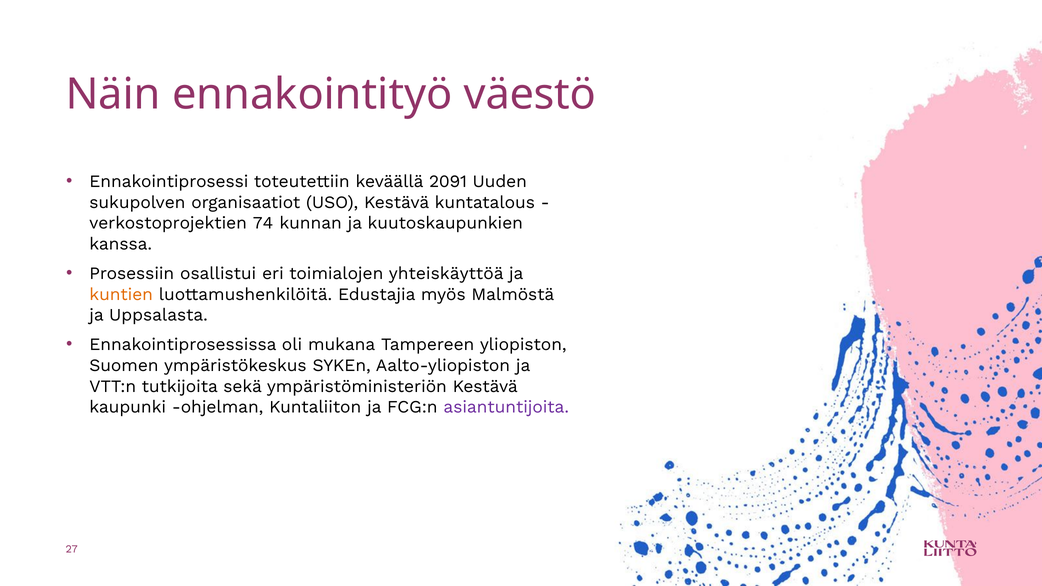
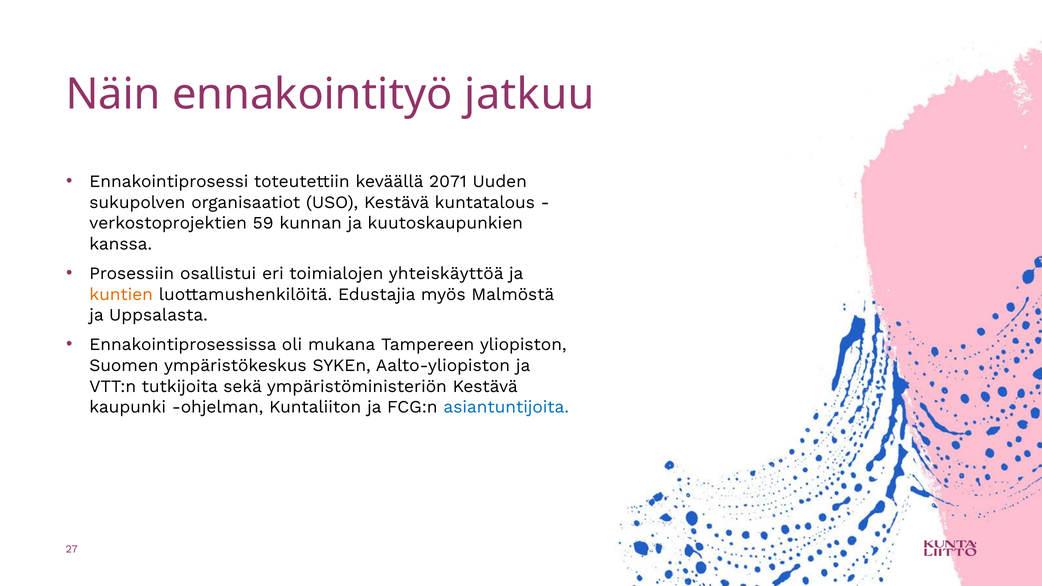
väestö: väestö -> jatkuu
2091: 2091 -> 2071
74: 74 -> 59
asiantuntijoita colour: purple -> blue
